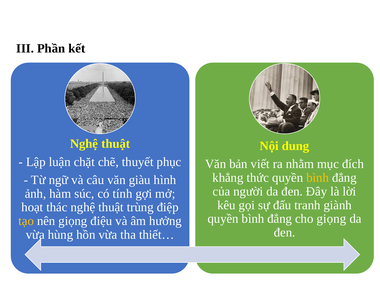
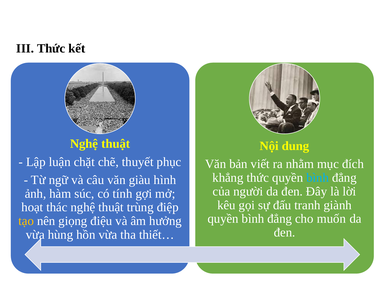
III Phần: Phần -> Thức
bình at (318, 178) colour: yellow -> light blue
cho giọng: giọng -> muốn
